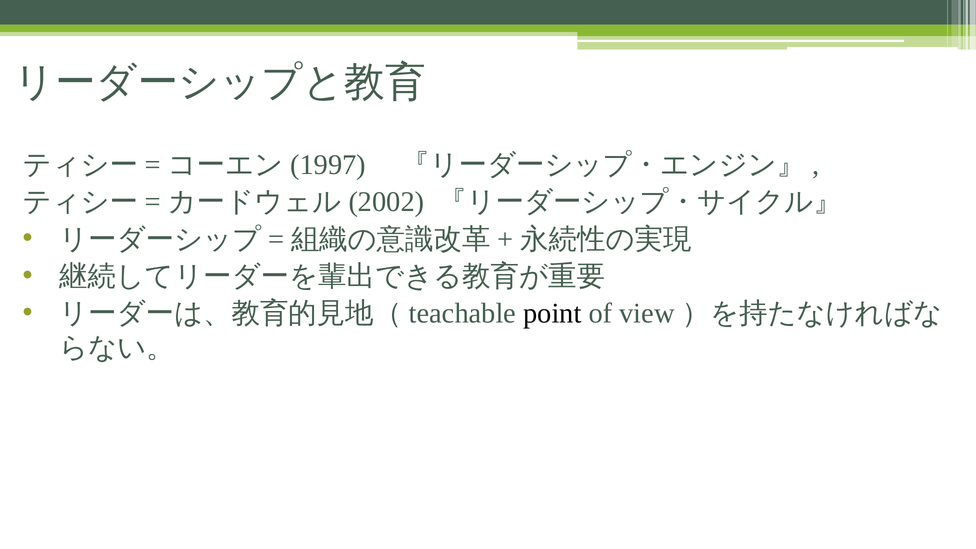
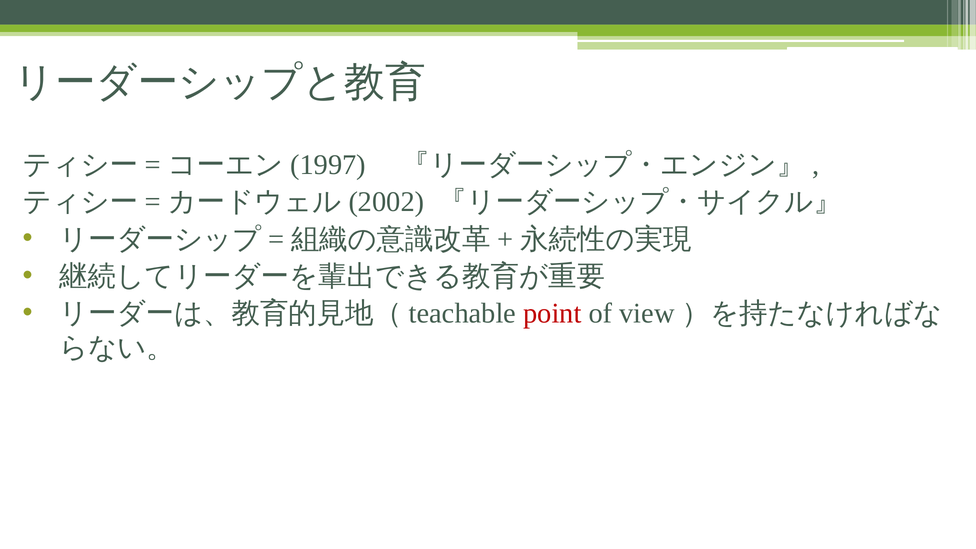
point colour: black -> red
